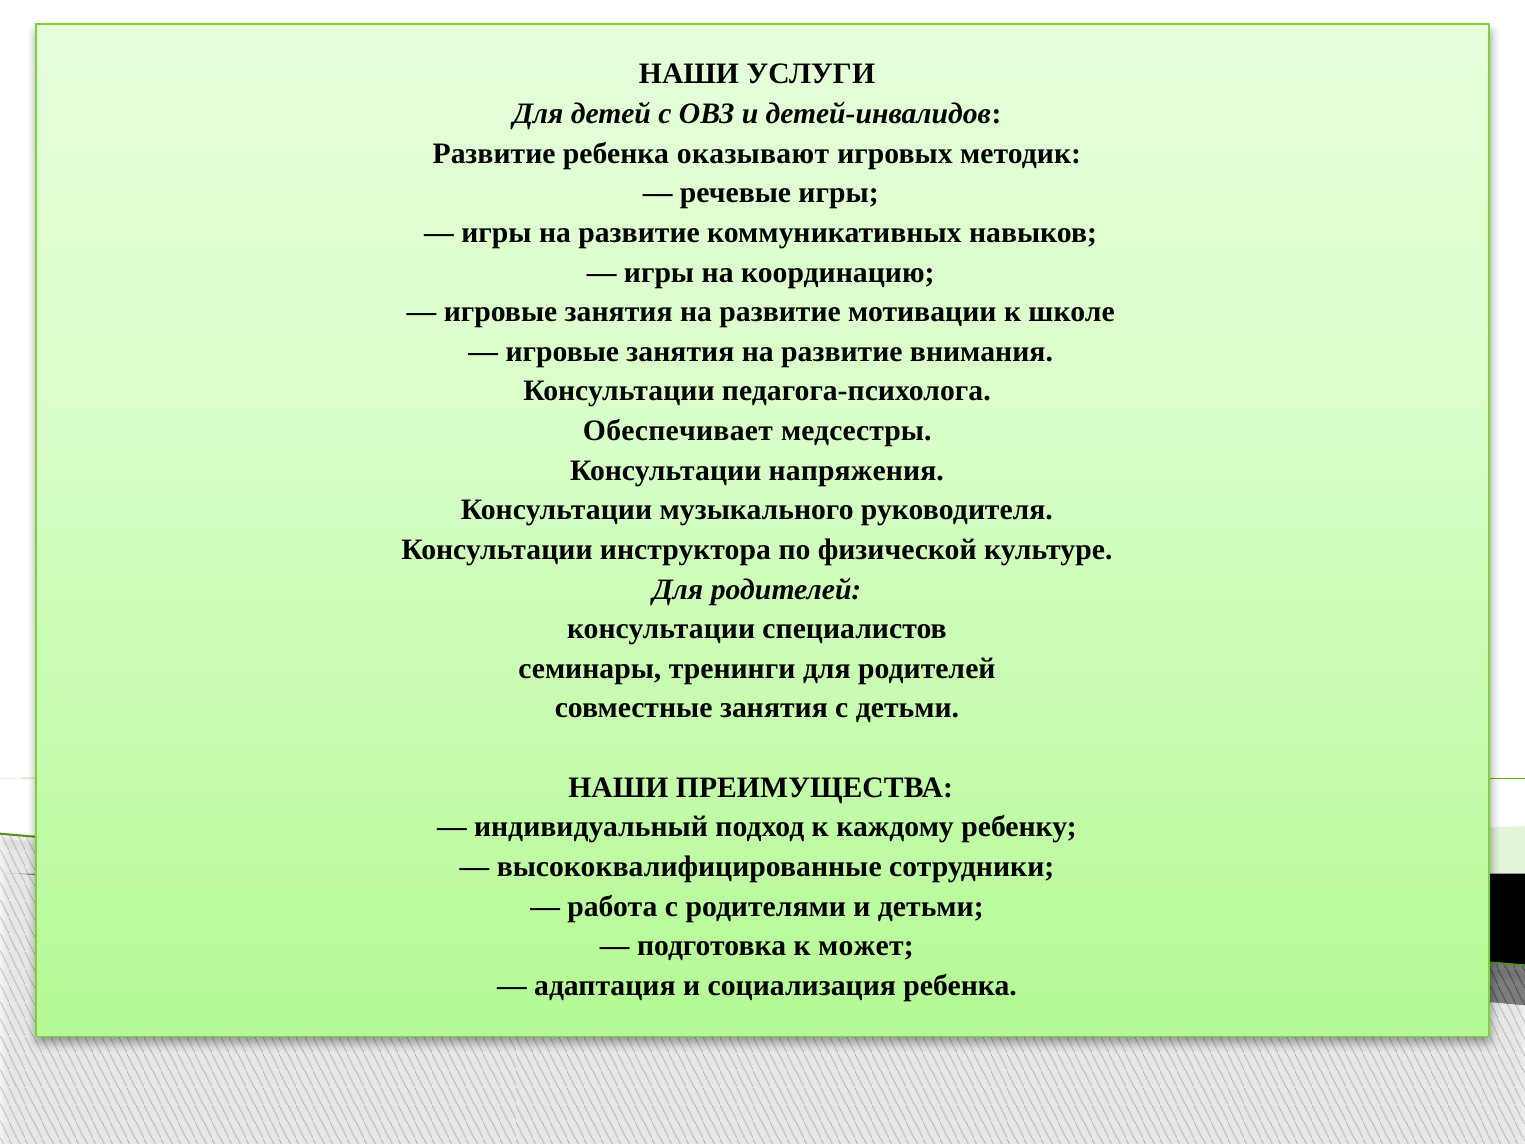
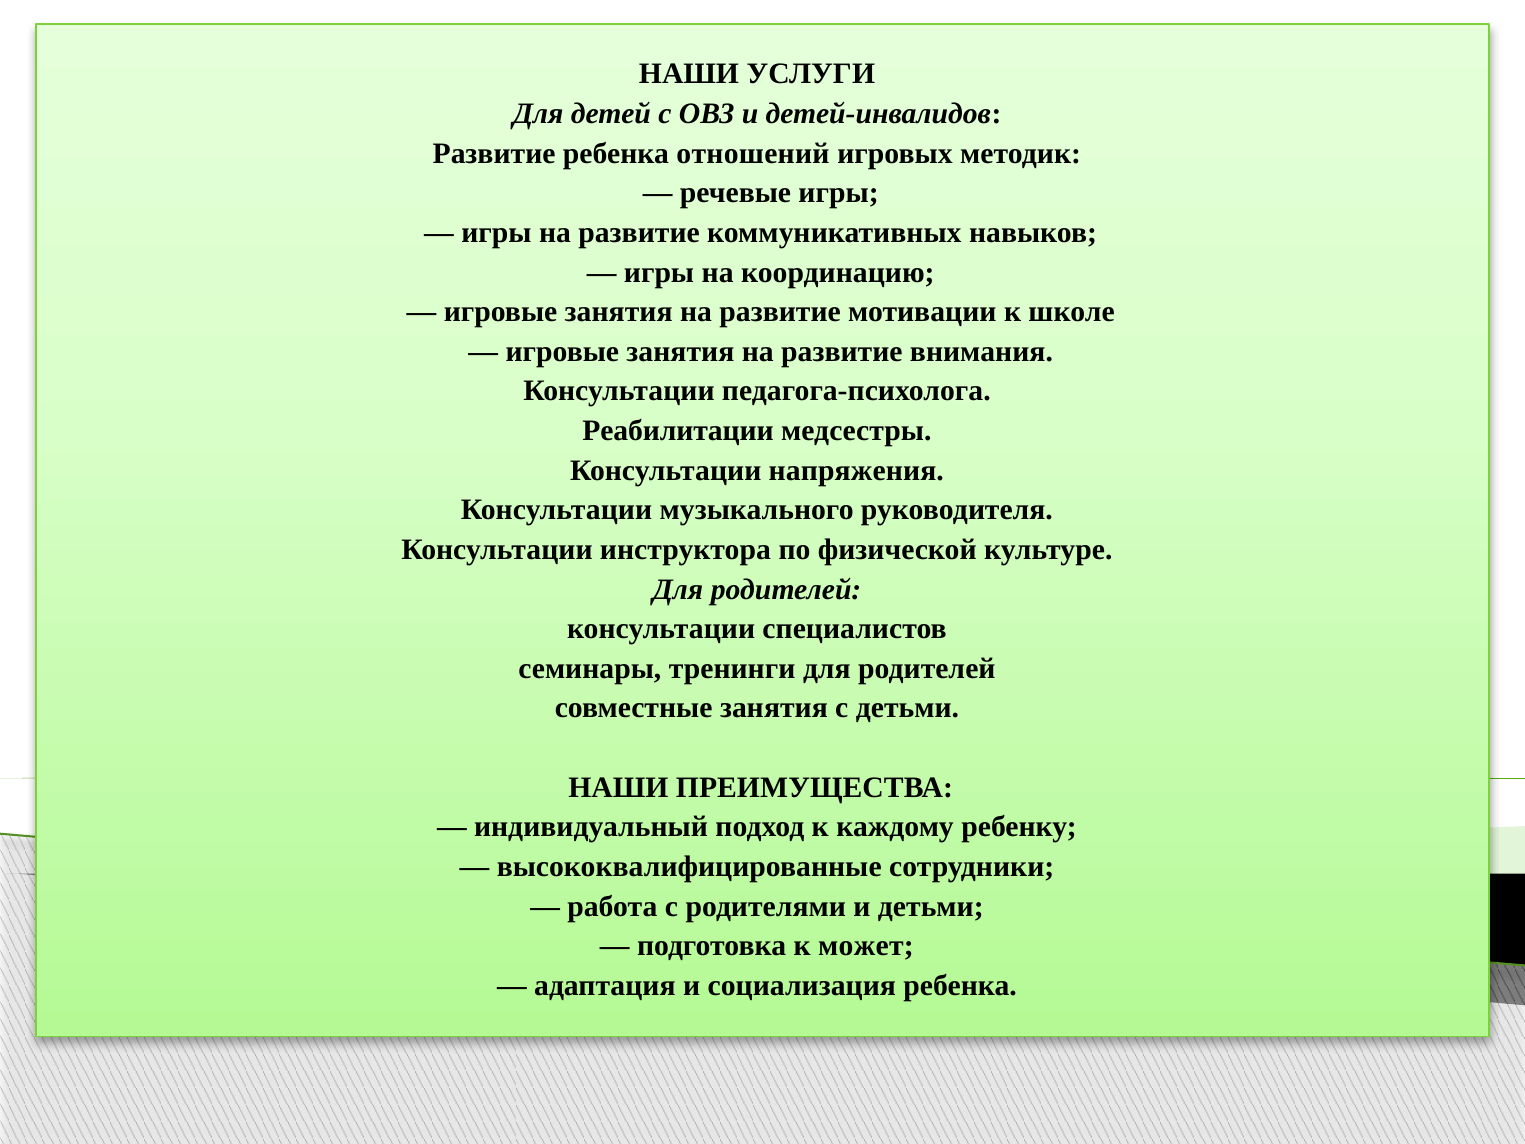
оказывают: оказывают -> отношений
Обеспечивает: Обеспечивает -> Реабилитации
